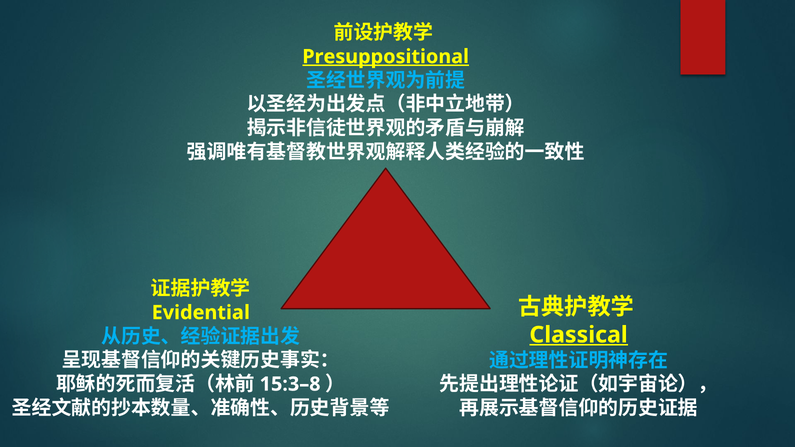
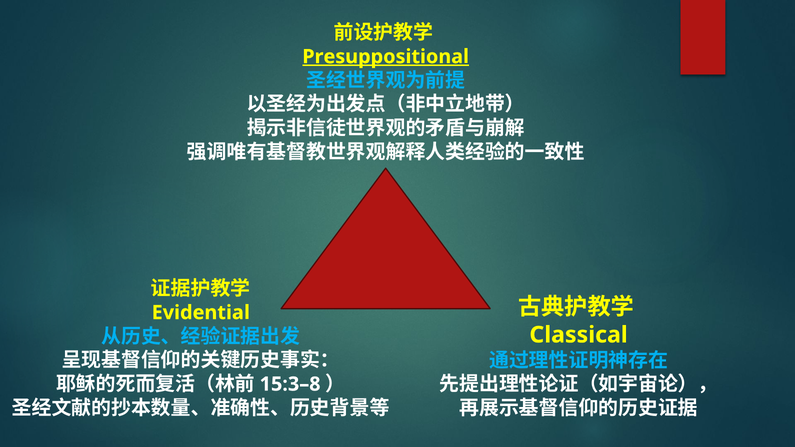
Classical underline: present -> none
